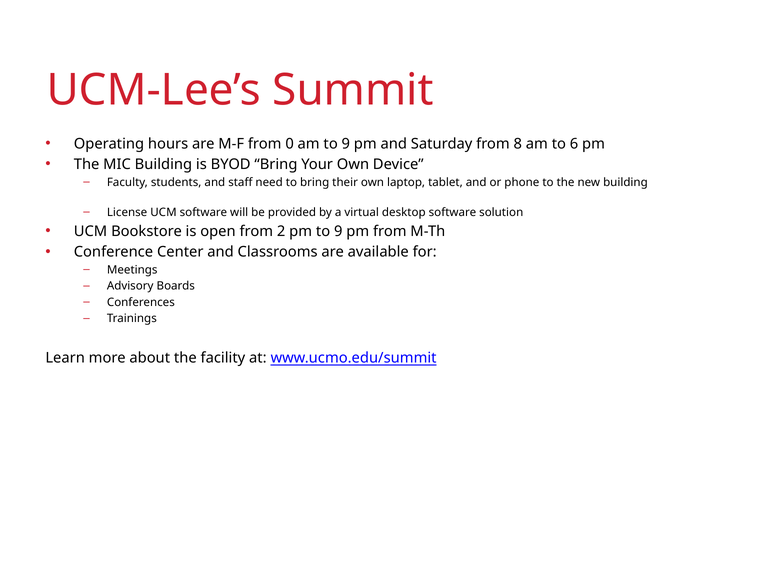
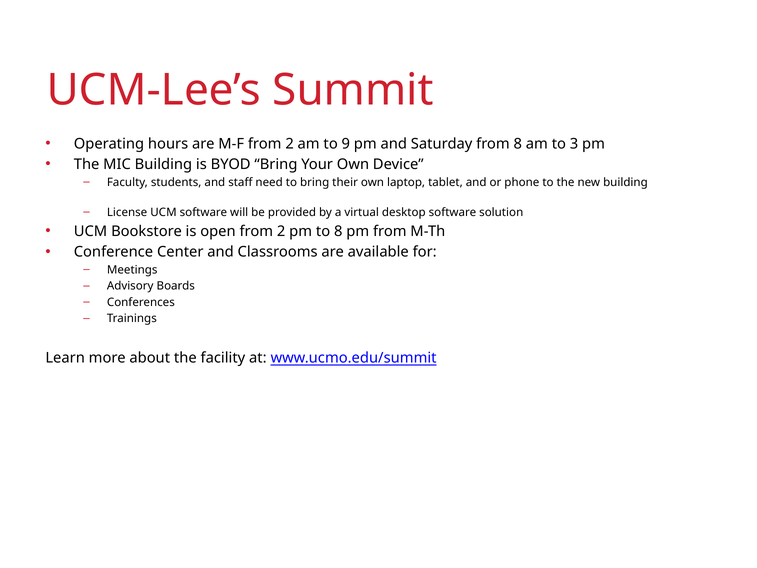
M-F from 0: 0 -> 2
6: 6 -> 3
pm to 9: 9 -> 8
